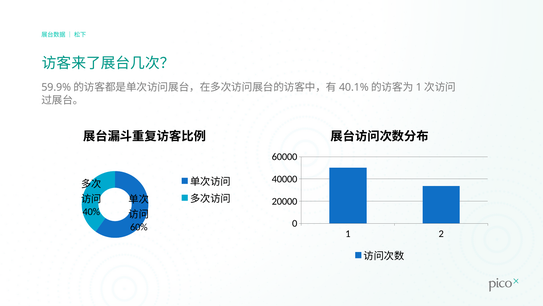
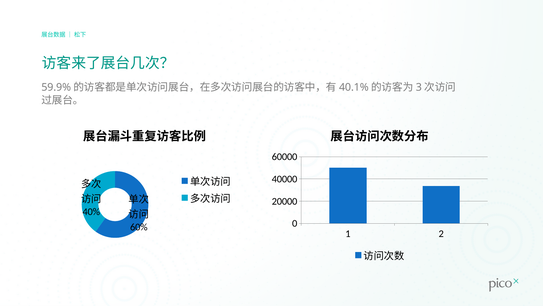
1 at (419, 87): 1 -> 3
